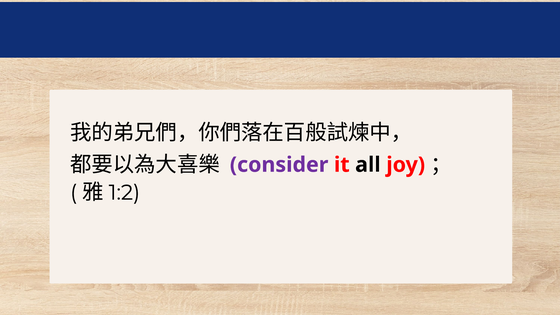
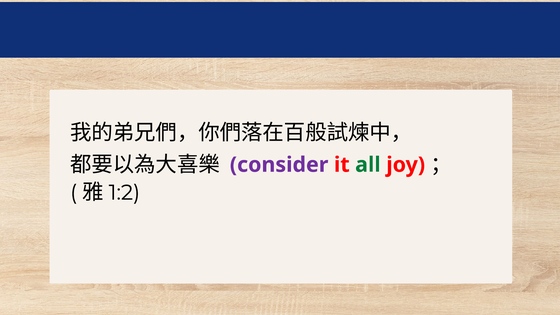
all colour: black -> green
